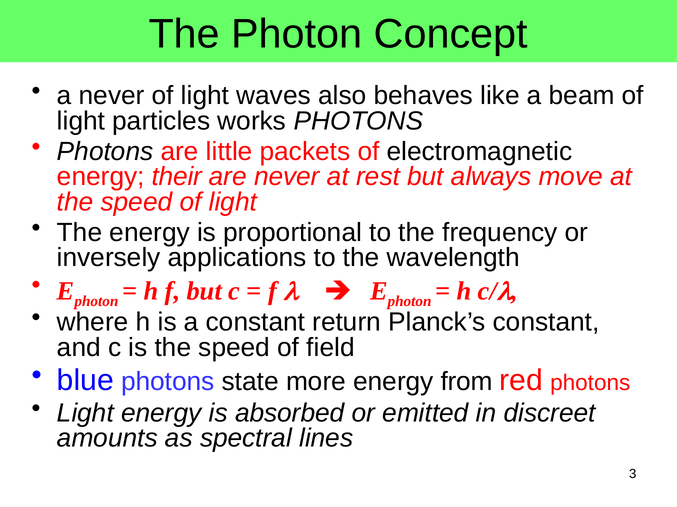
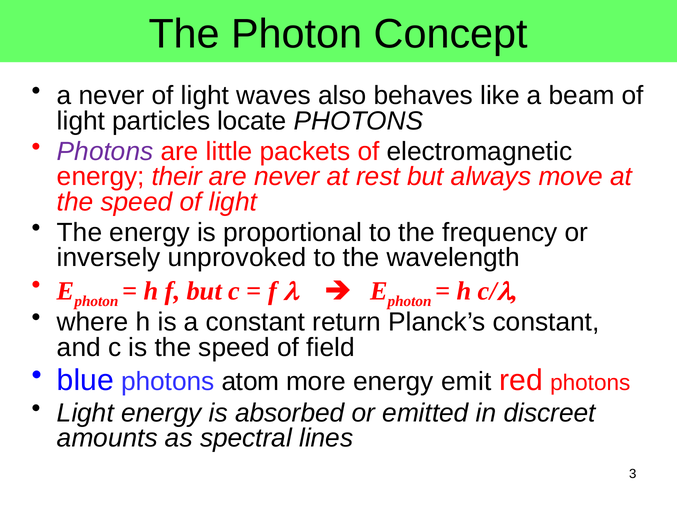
works: works -> locate
Photons at (105, 152) colour: black -> purple
applications: applications -> unprovoked
state: state -> atom
from: from -> emit
